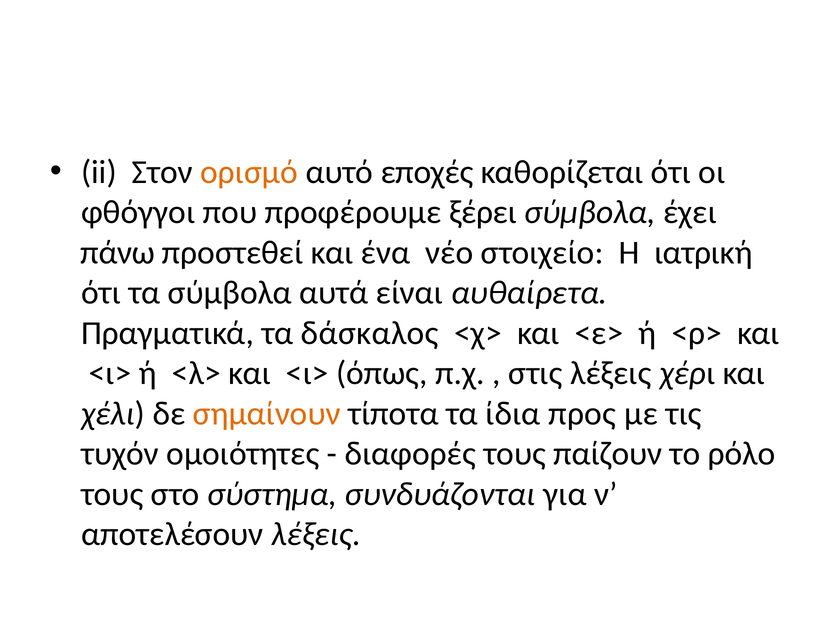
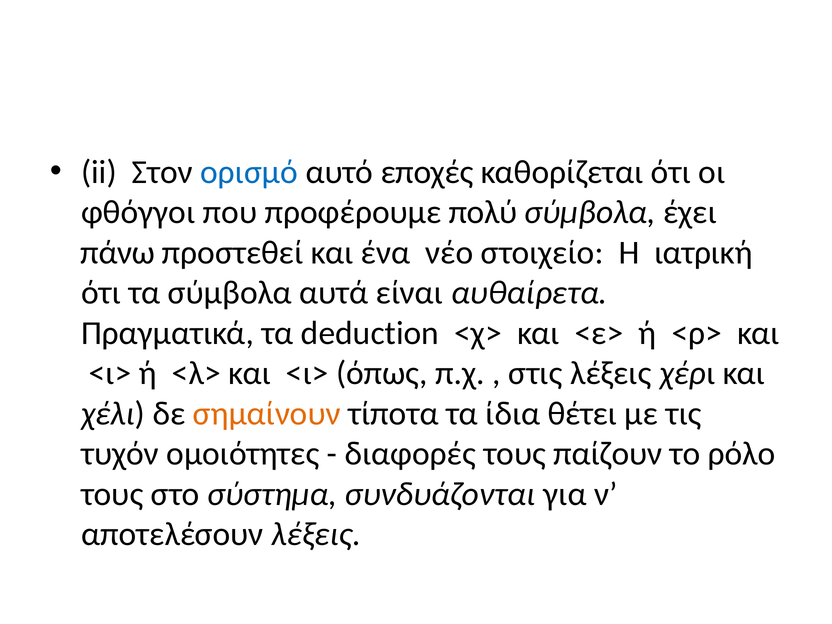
ορισμό colour: orange -> blue
ξέρει: ξέρει -> πολύ
δάσκαλος: δάσκαλος -> deduction
προς: προς -> θέτει
